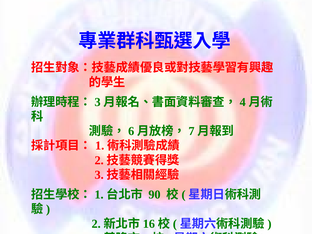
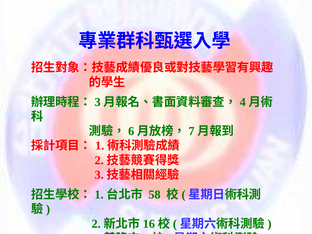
90: 90 -> 58
